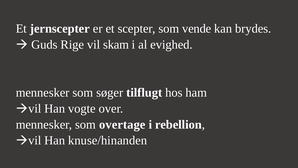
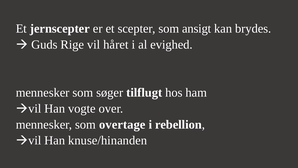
vende: vende -> ansigt
skam: skam -> håret
